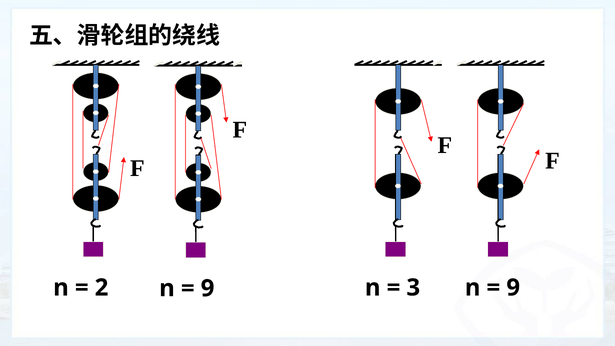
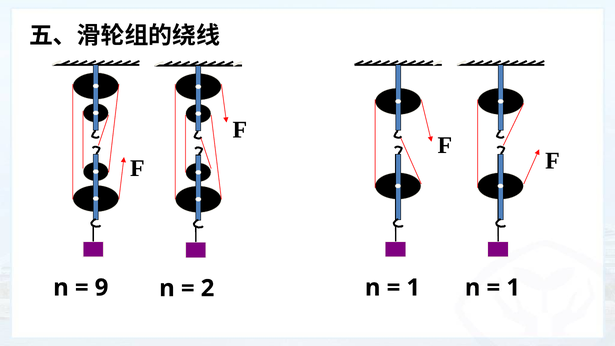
2: 2 -> 9
9 at (208, 288): 9 -> 2
3 at (413, 288): 3 -> 1
9 at (513, 288): 9 -> 1
